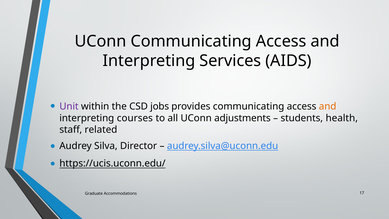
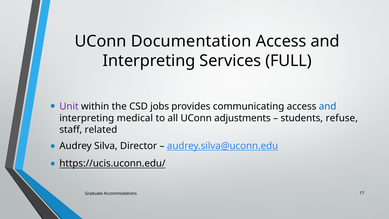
UConn Communicating: Communicating -> Documentation
AIDS: AIDS -> FULL
and at (328, 106) colour: orange -> blue
courses: courses -> medical
health: health -> refuse
